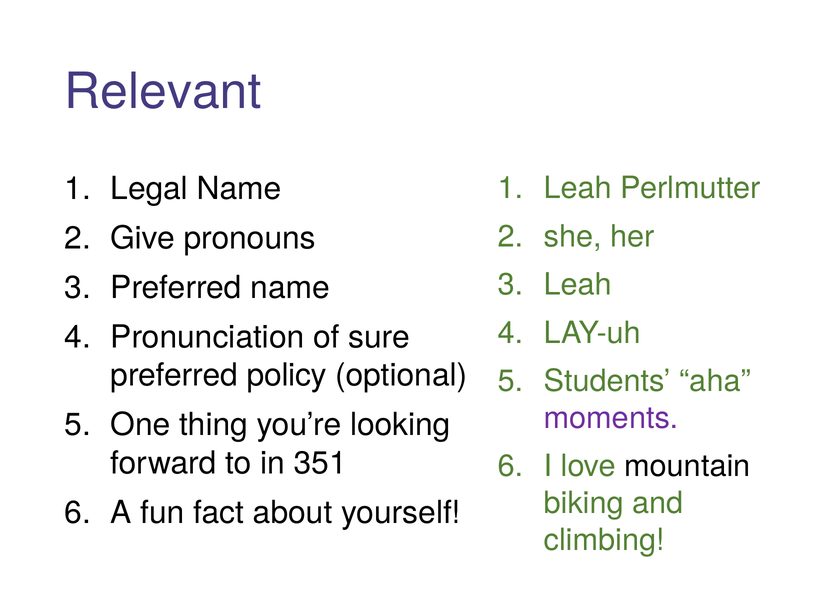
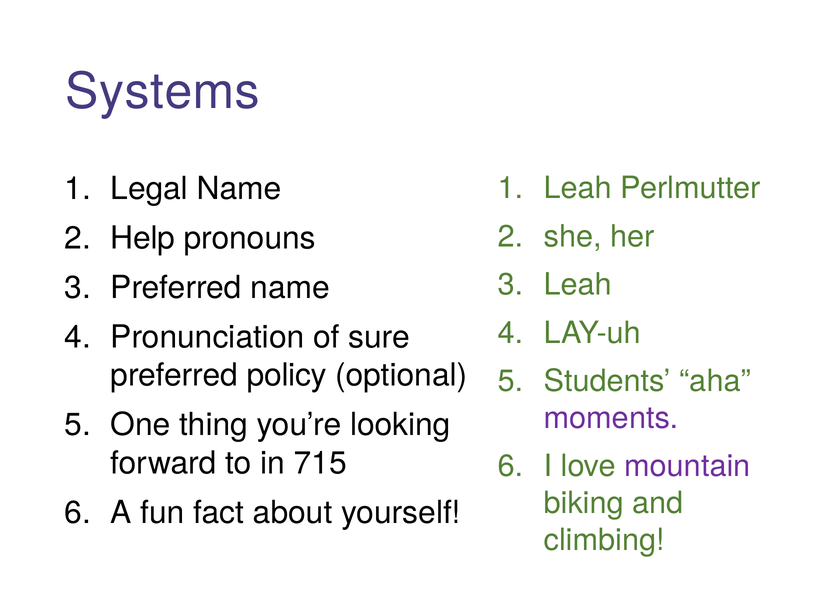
Relevant: Relevant -> Systems
Give: Give -> Help
351: 351 -> 715
mountain colour: black -> purple
